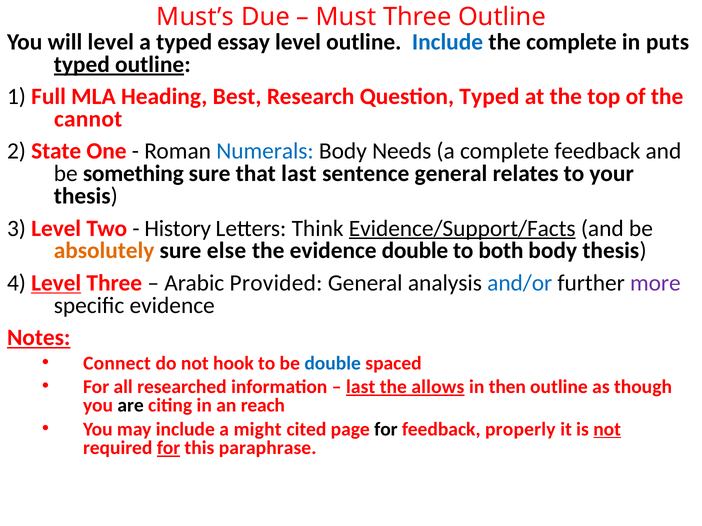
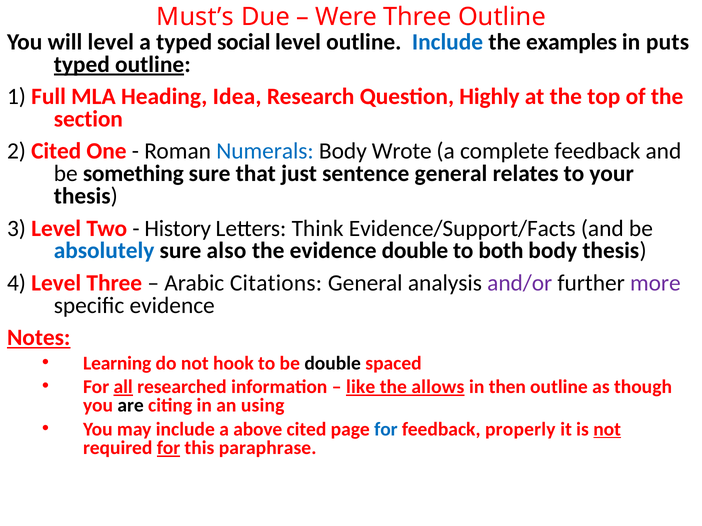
Must: Must -> Were
essay: essay -> social
the complete: complete -> examples
Best: Best -> Idea
Question Typed: Typed -> Highly
cannot: cannot -> section
2 State: State -> Cited
Needs: Needs -> Wrote
that last: last -> just
Evidence/Support/Facts underline: present -> none
absolutely colour: orange -> blue
else: else -> also
Level at (56, 283) underline: present -> none
Provided: Provided -> Citations
and/or colour: blue -> purple
Connect: Connect -> Learning
double at (333, 364) colour: blue -> black
all underline: none -> present
last at (361, 387): last -> like
reach: reach -> using
might: might -> above
for at (386, 429) colour: black -> blue
